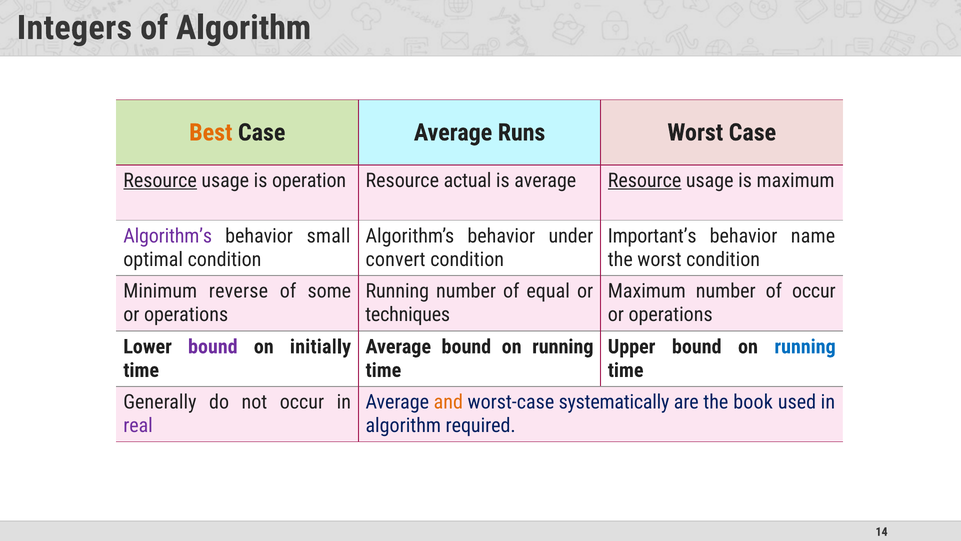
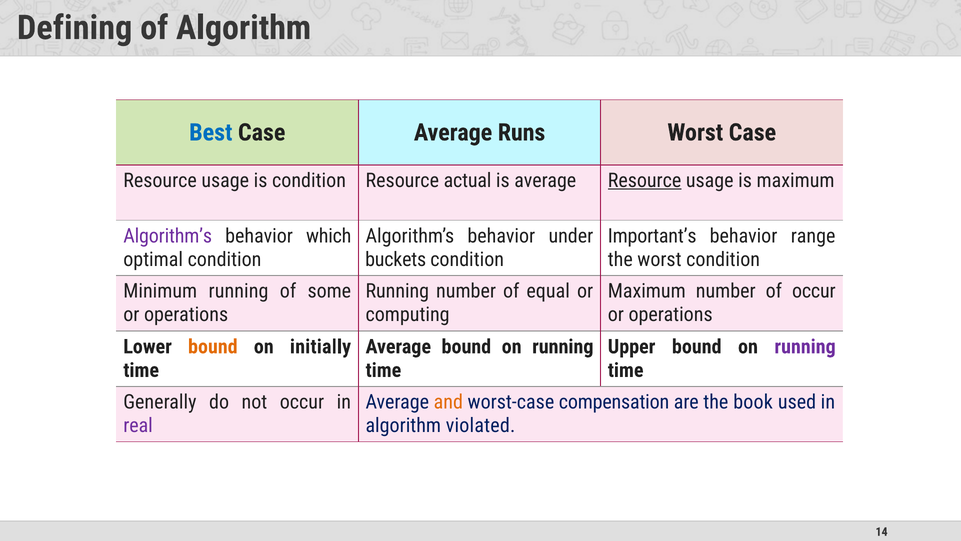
Integers: Integers -> Defining
Best colour: orange -> blue
Resource at (160, 180) underline: present -> none
is operation: operation -> condition
small: small -> which
name: name -> range
convert: convert -> buckets
Minimum reverse: reverse -> running
techniques: techniques -> computing
bound at (213, 346) colour: purple -> orange
running at (805, 346) colour: blue -> purple
systematically: systematically -> compensation
required: required -> violated
